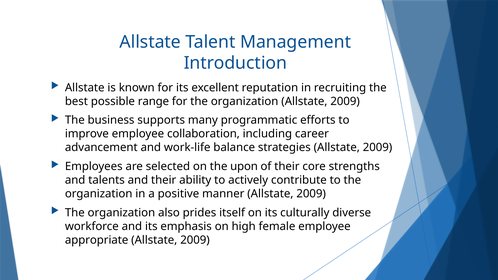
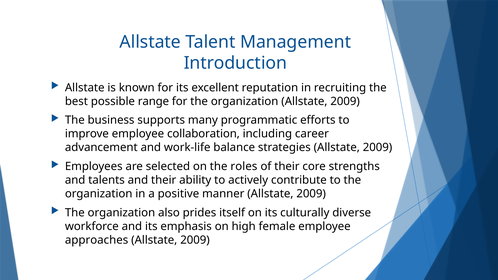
upon: upon -> roles
appropriate: appropriate -> approaches
